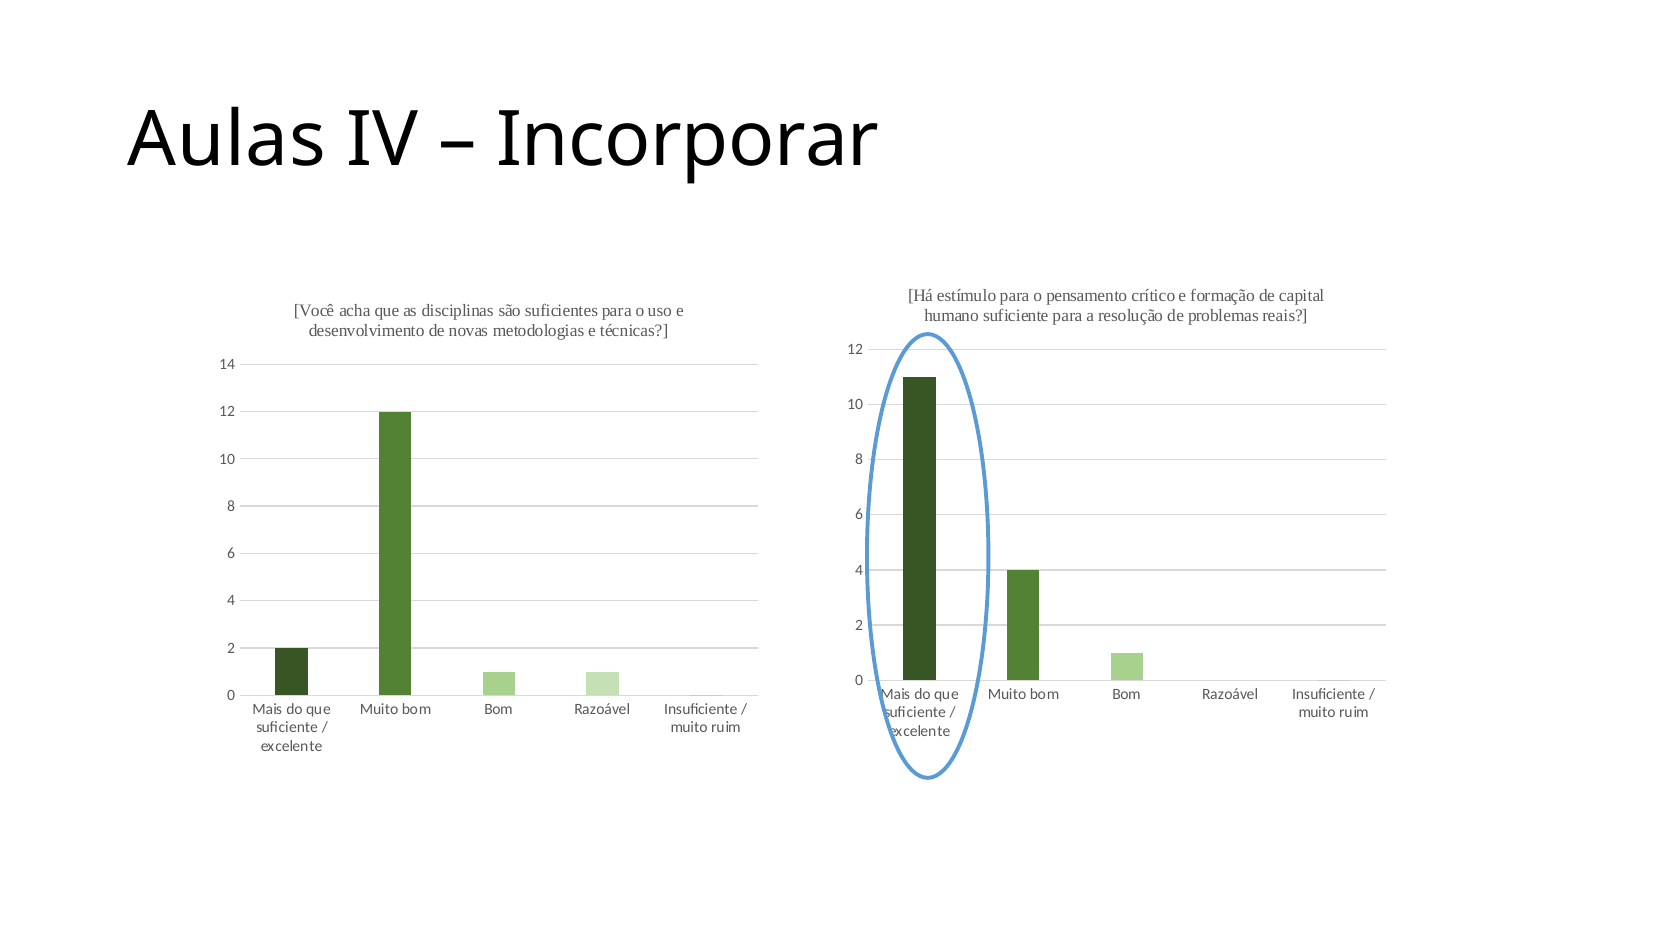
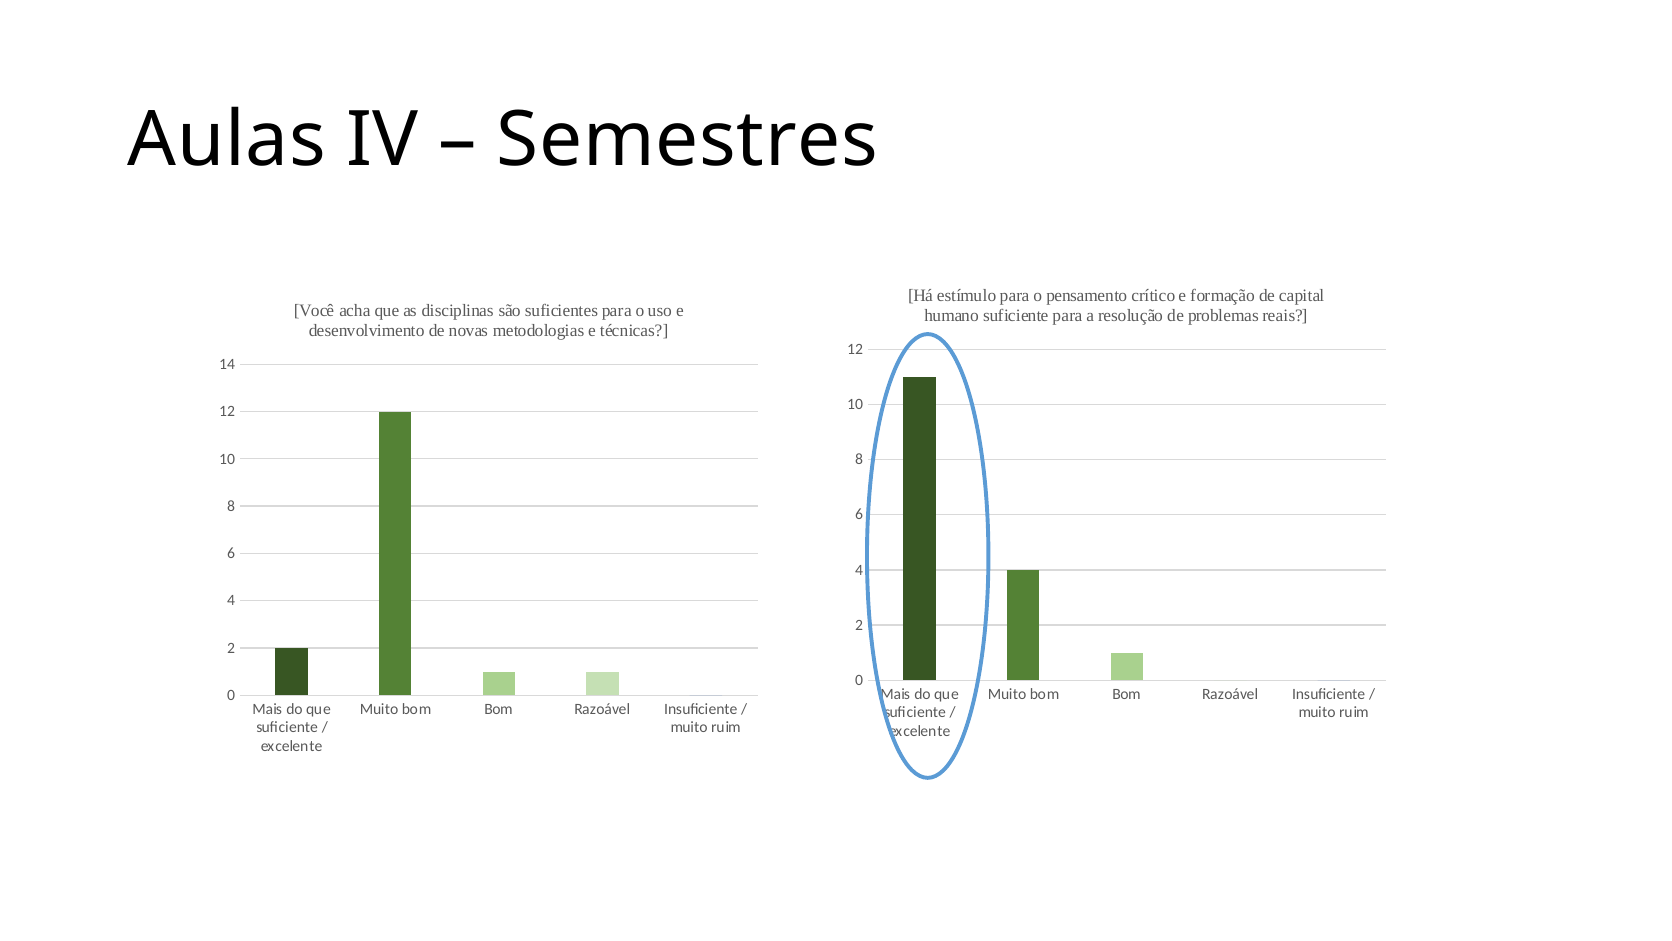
Incorporar: Incorporar -> Semestres
